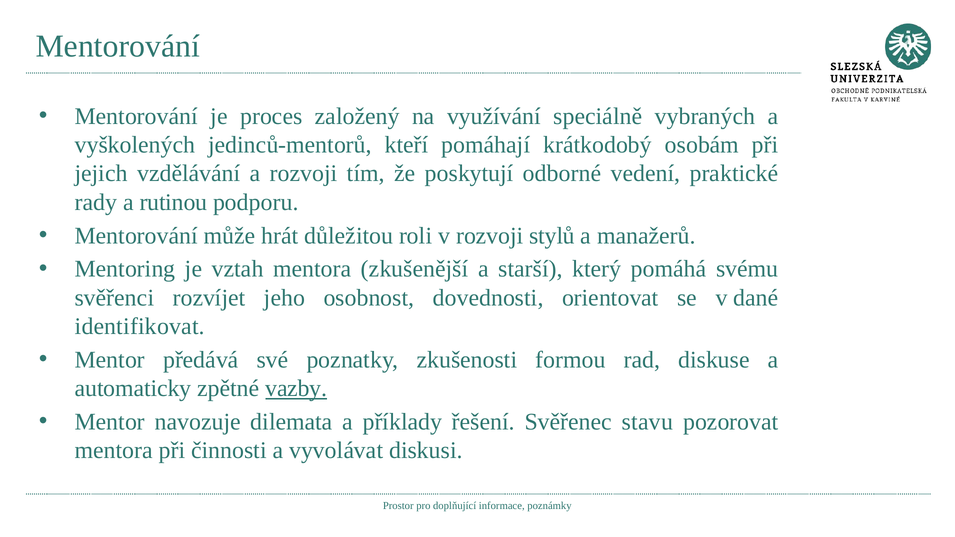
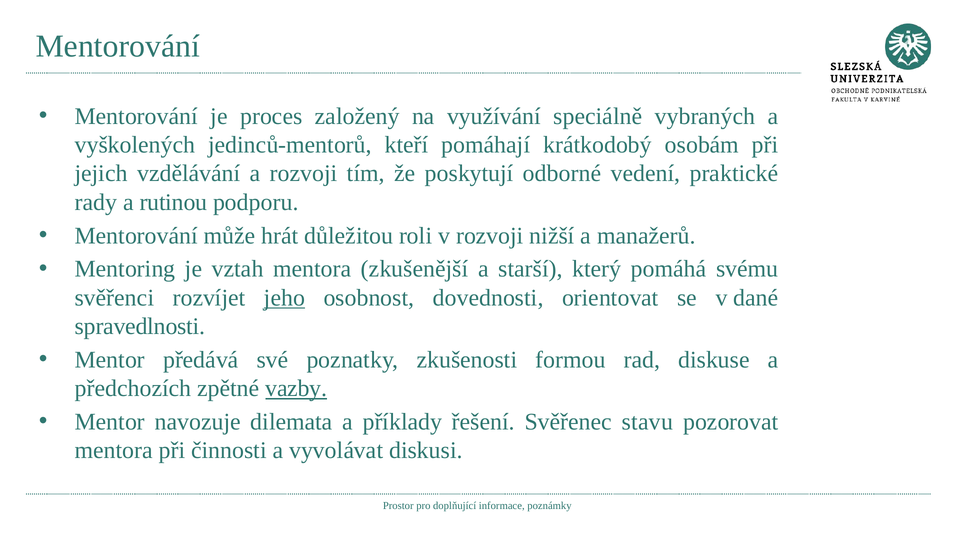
stylů: stylů -> nižší
jeho underline: none -> present
identifikovat: identifikovat -> spravedlnosti
automaticky: automaticky -> předchozích
